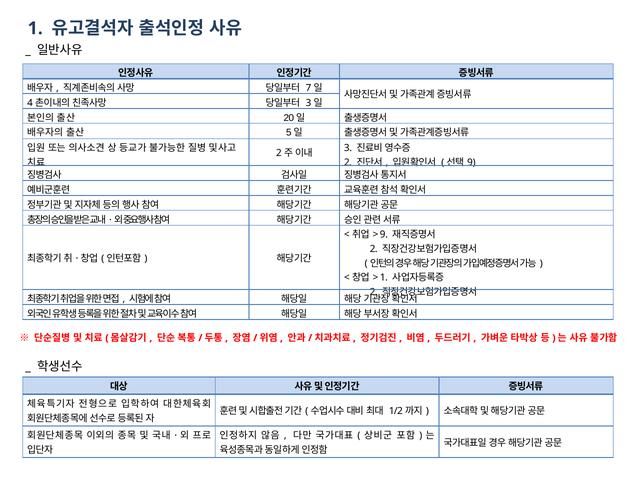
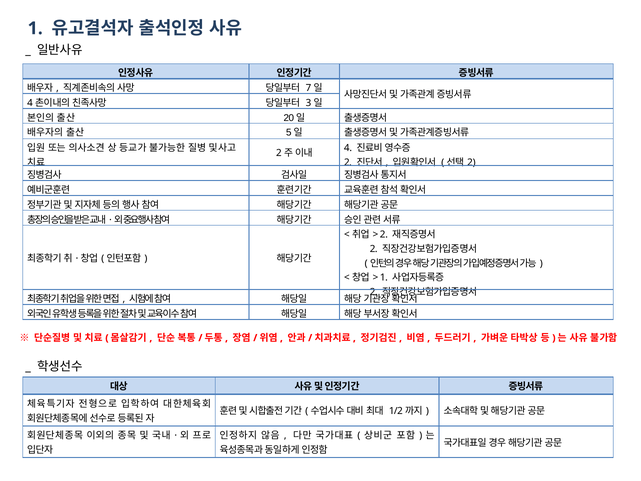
3 at (348, 148): 3 -> 4
9 at (471, 162): 9 -> 2
9 at (384, 235): 9 -> 2
